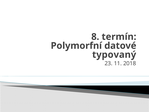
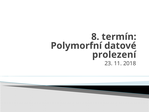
typovaný: typovaný -> prolezení
